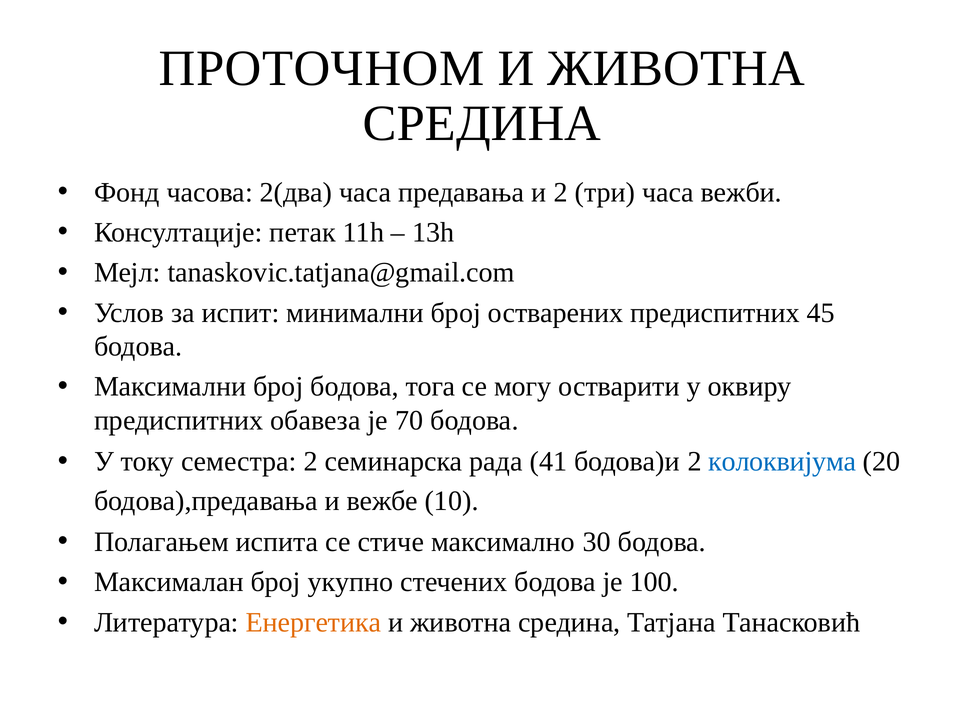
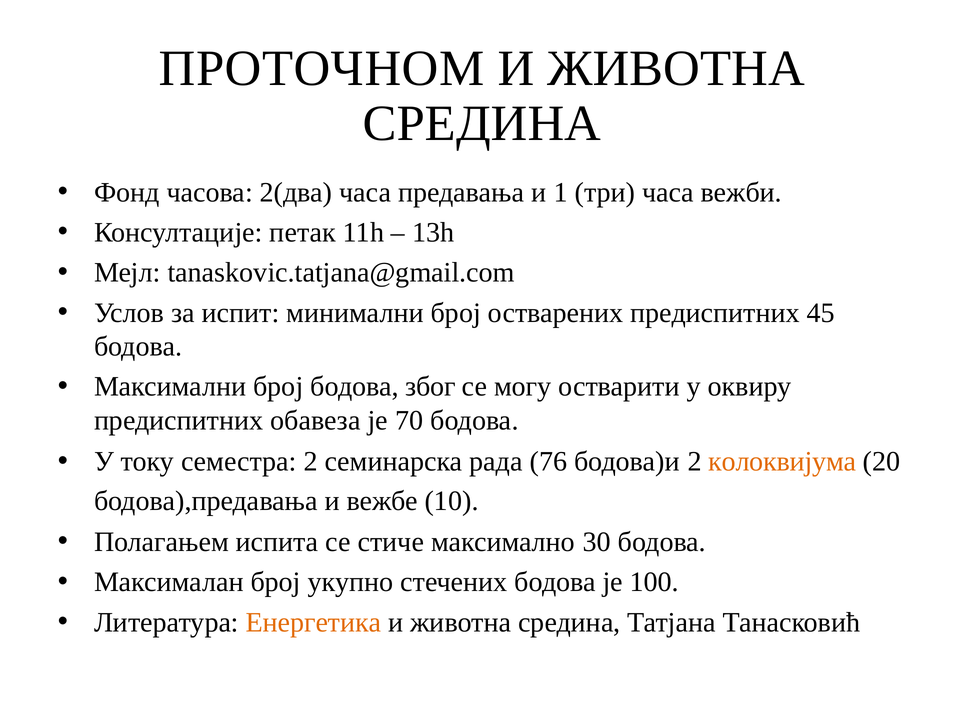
и 2: 2 -> 1
тога: тога -> због
41: 41 -> 76
колоквијума colour: blue -> orange
